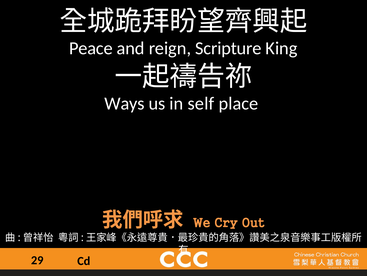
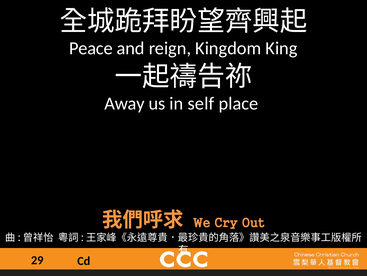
Scripture: Scripture -> Kingdom
Ways: Ways -> Away
